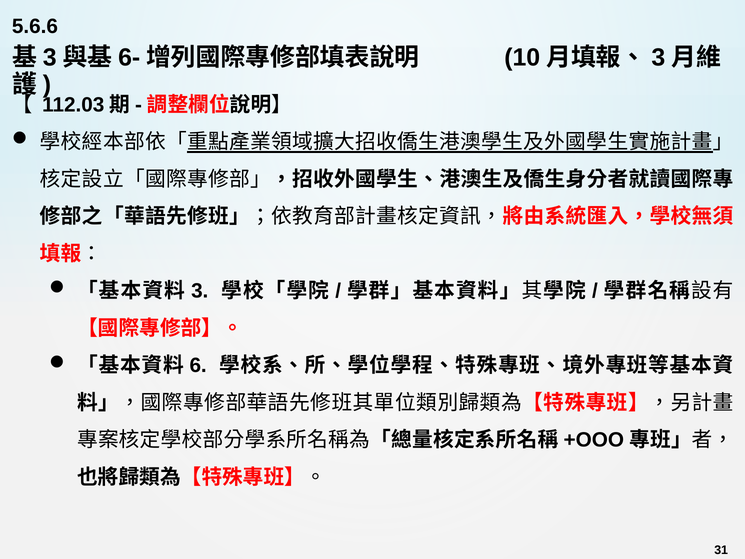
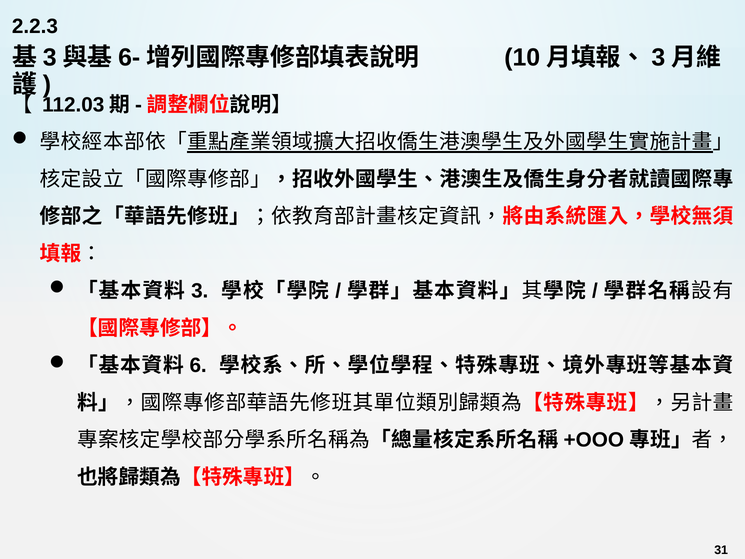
5.6.6: 5.6.6 -> 2.2.3
